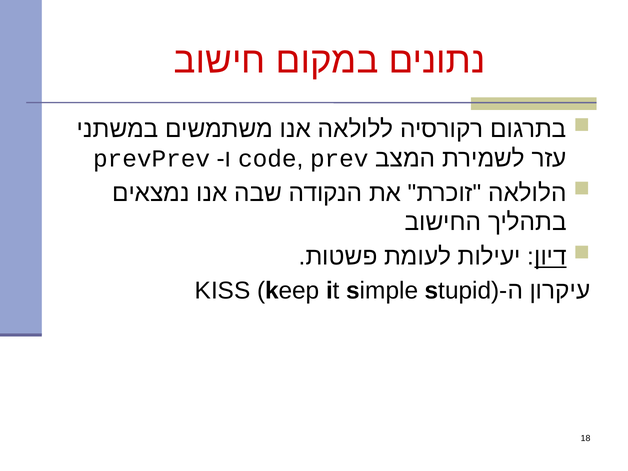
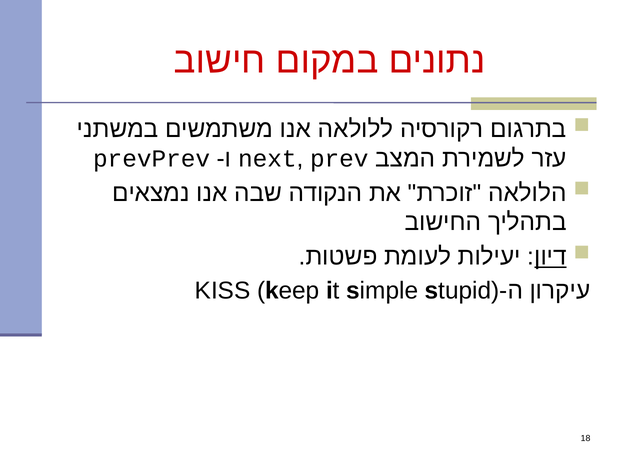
code: code -> next
